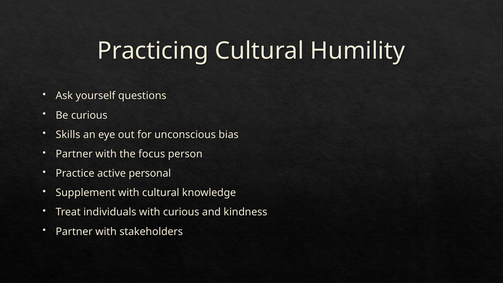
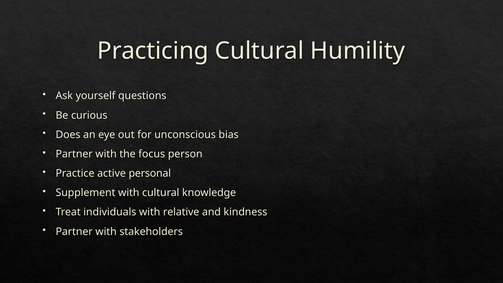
Skills: Skills -> Does
with curious: curious -> relative
